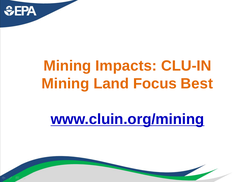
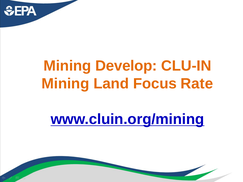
Impacts: Impacts -> Develop
Best: Best -> Rate
